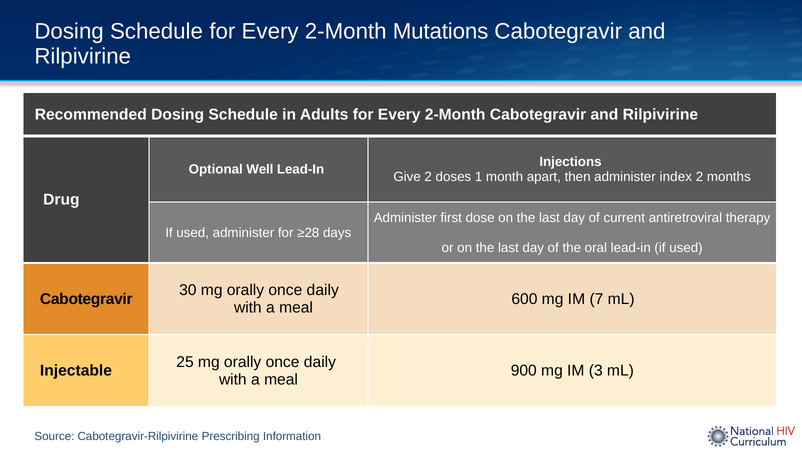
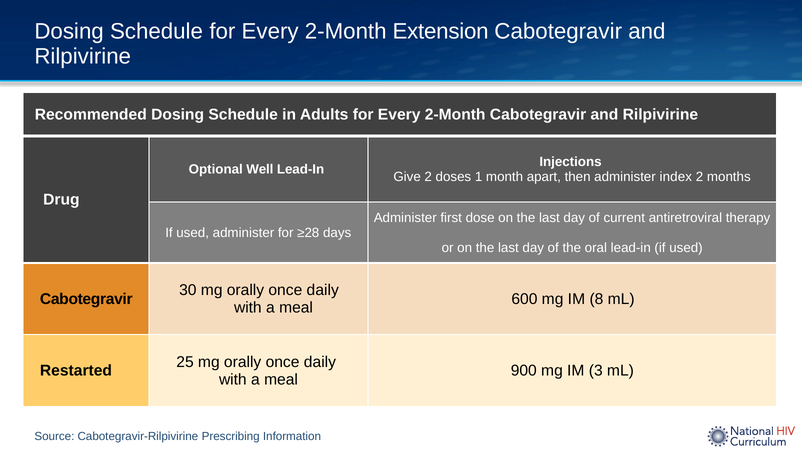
Mutations: Mutations -> Extension
7: 7 -> 8
Injectable: Injectable -> Restarted
